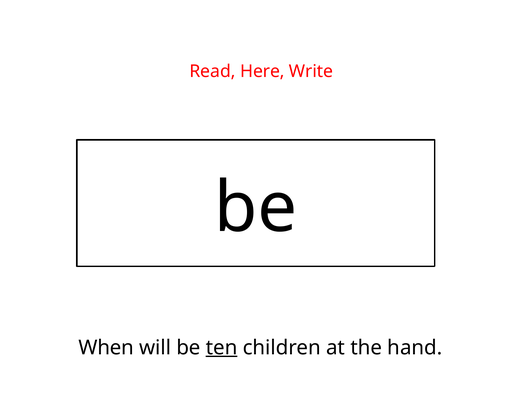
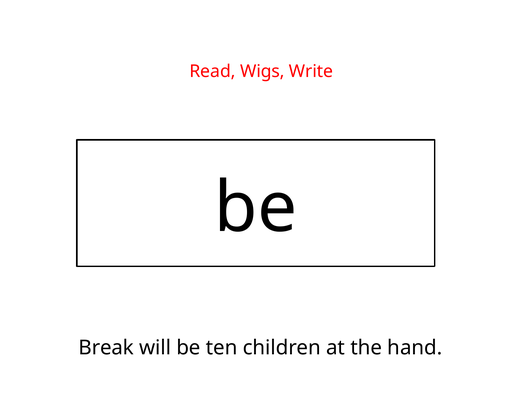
Here: Here -> Wigs
When: When -> Break
ten underline: present -> none
